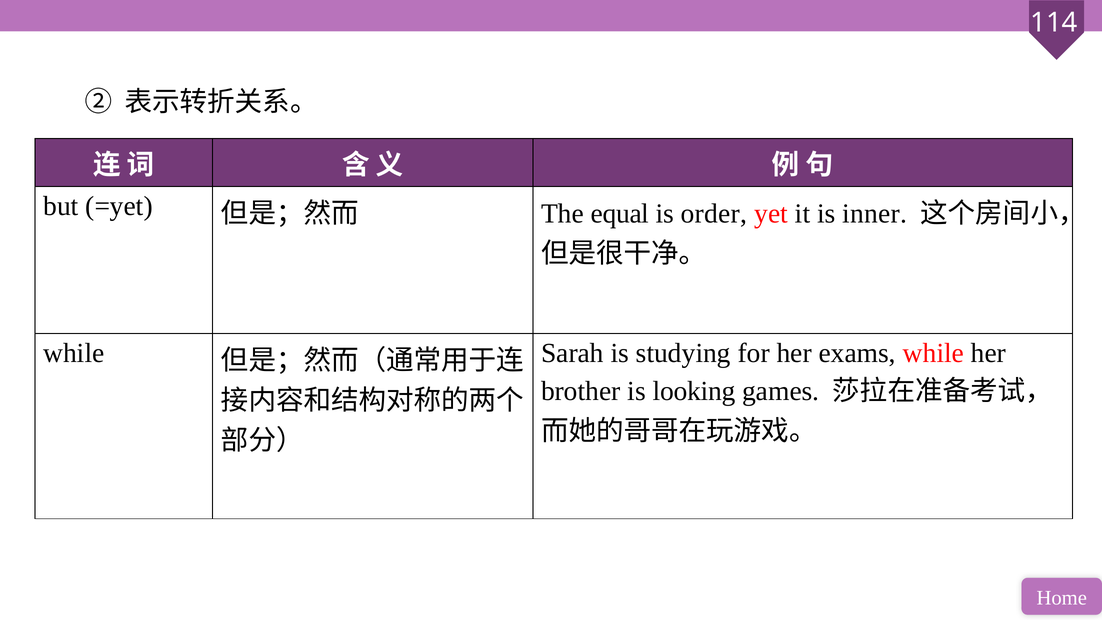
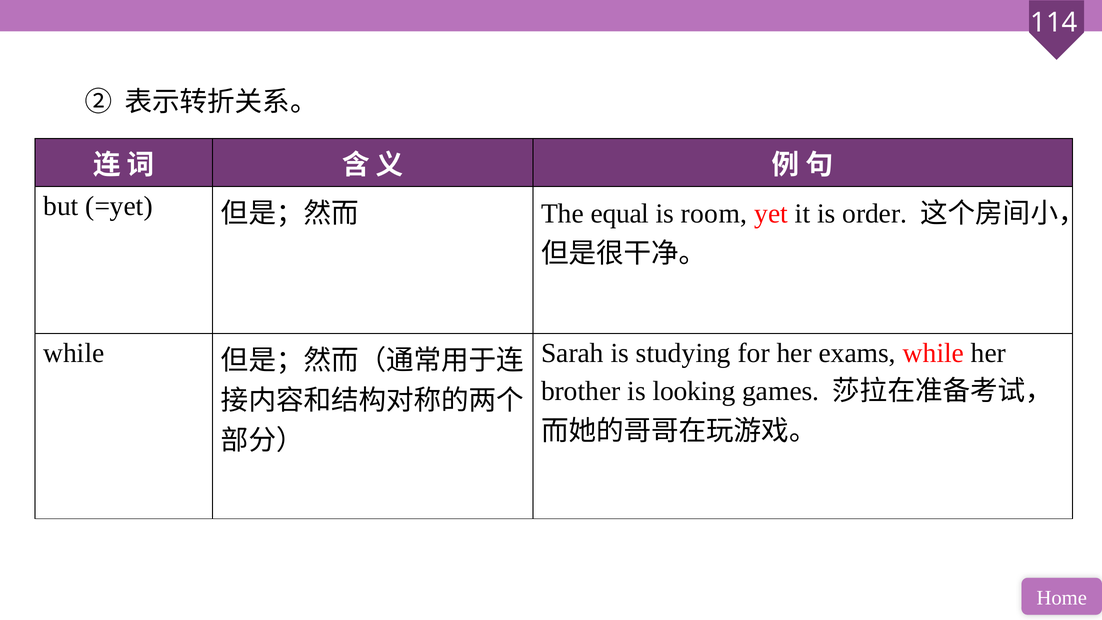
order: order -> room
inner: inner -> order
